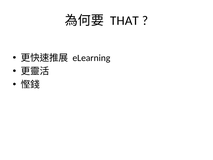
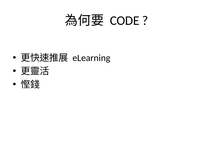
THAT: THAT -> CODE
